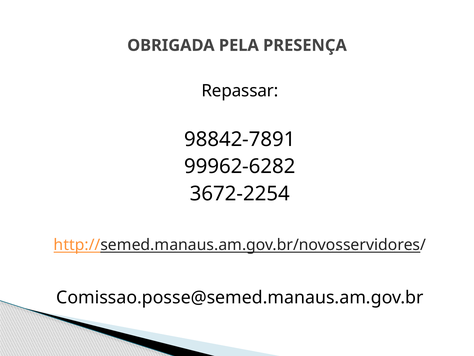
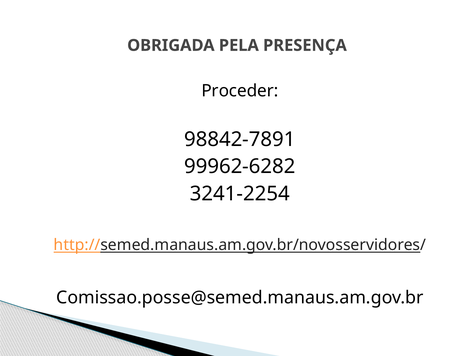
Repassar: Repassar -> Proceder
3672-2254: 3672-2254 -> 3241-2254
